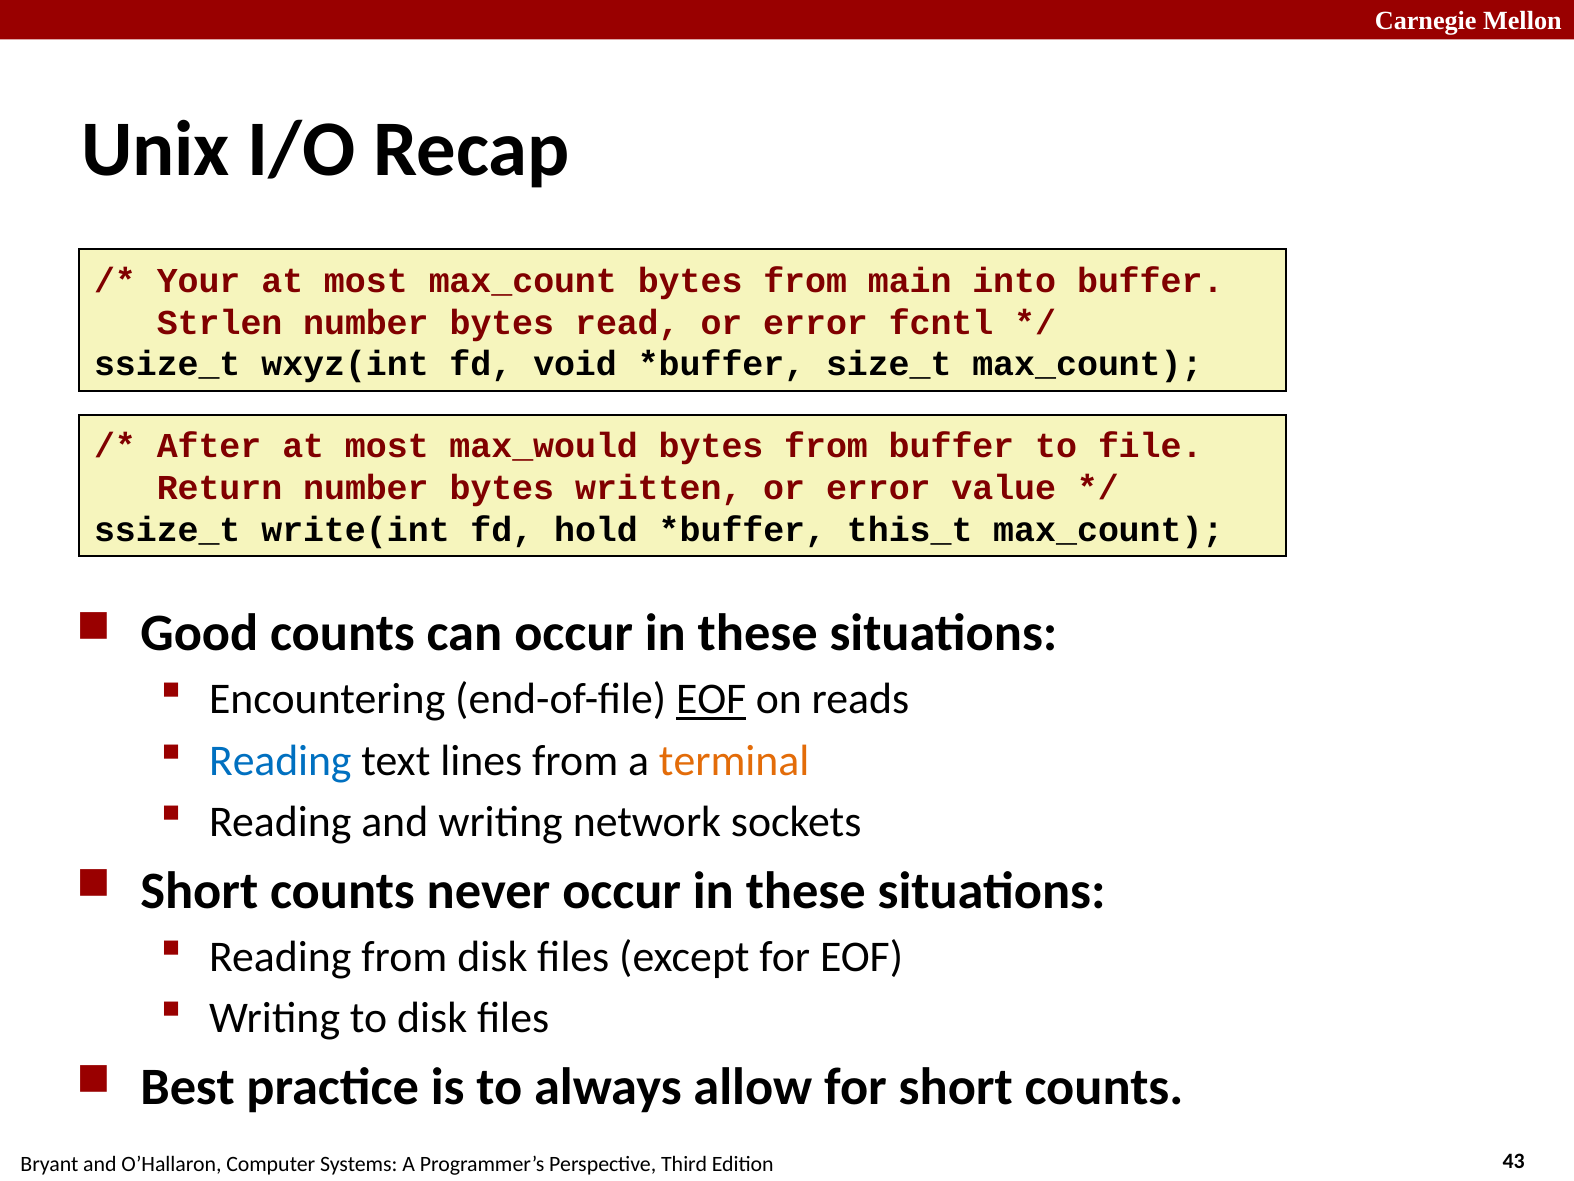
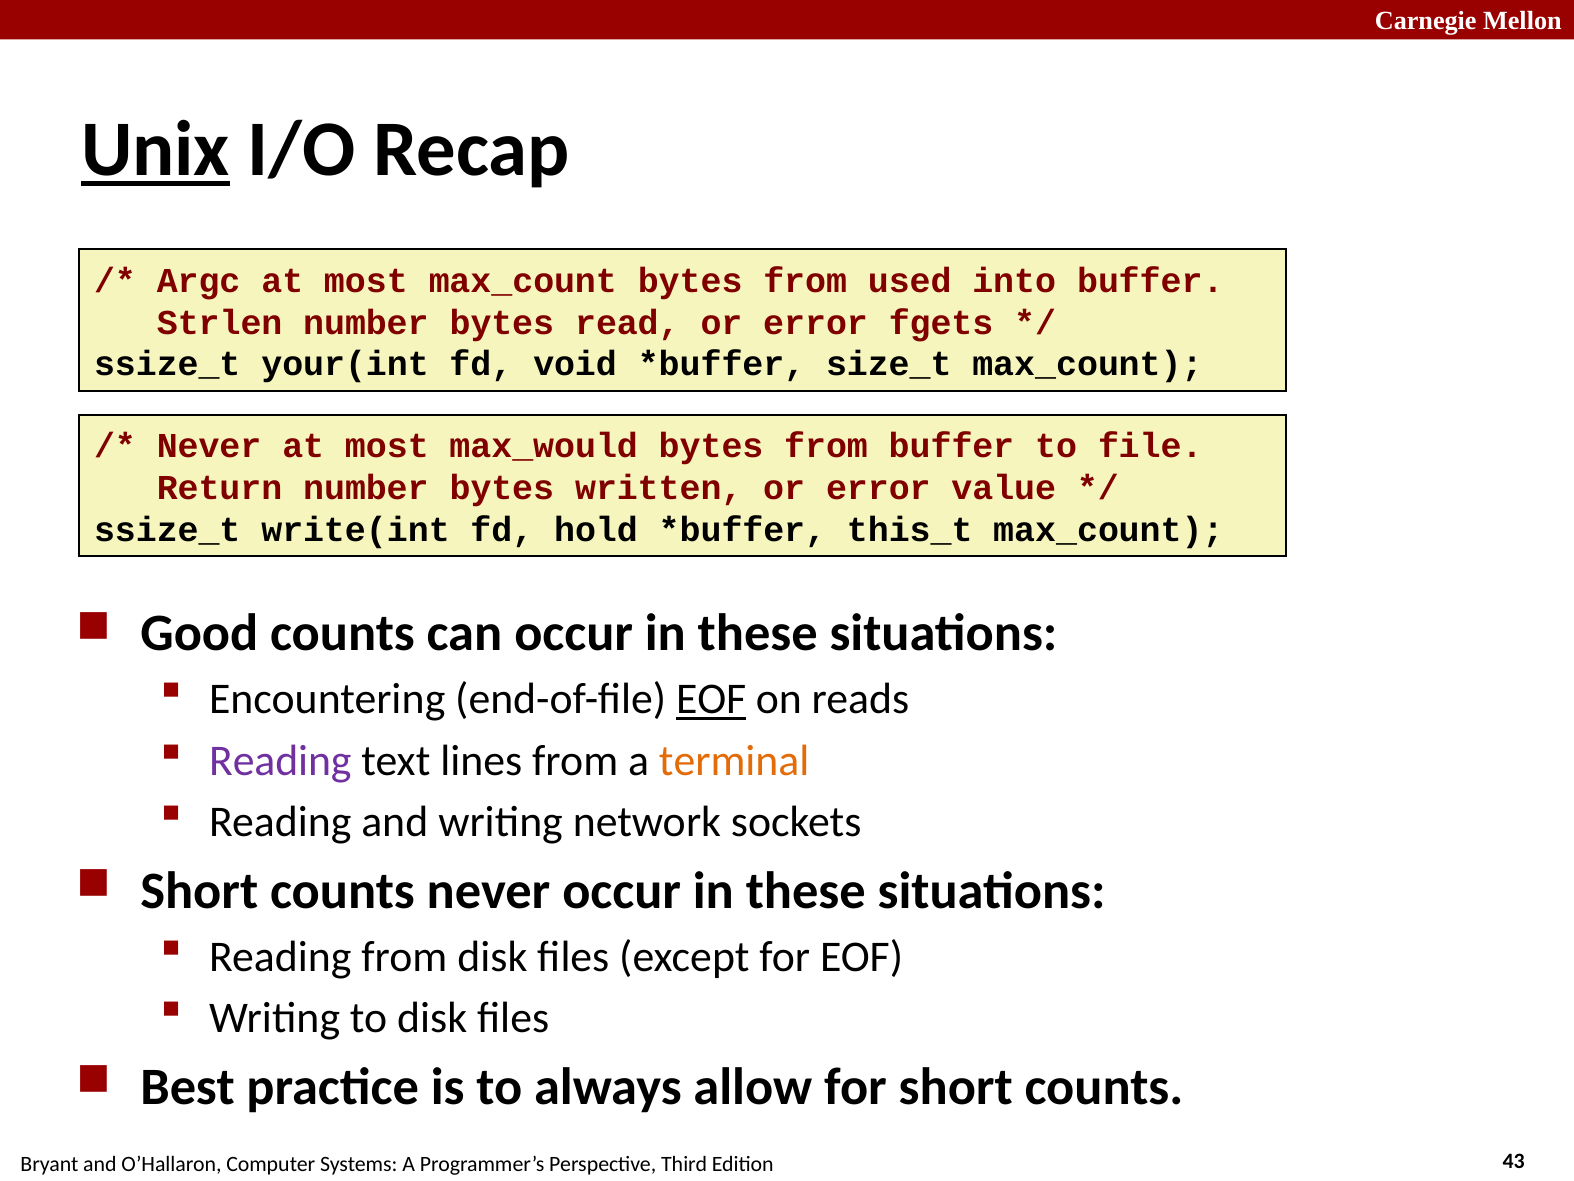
Unix underline: none -> present
Your: Your -> Argc
main: main -> used
fcntl: fcntl -> fgets
wxyz(int: wxyz(int -> your(int
After at (209, 446): After -> Never
Reading at (280, 760) colour: blue -> purple
